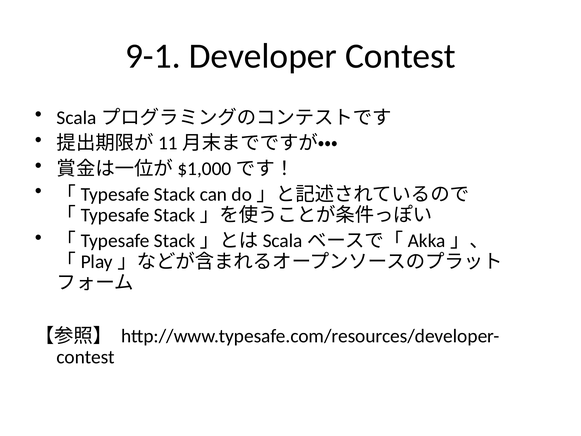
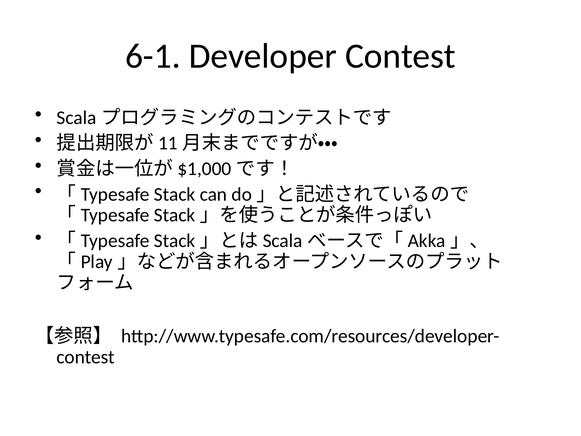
9-1: 9-1 -> 6-1
